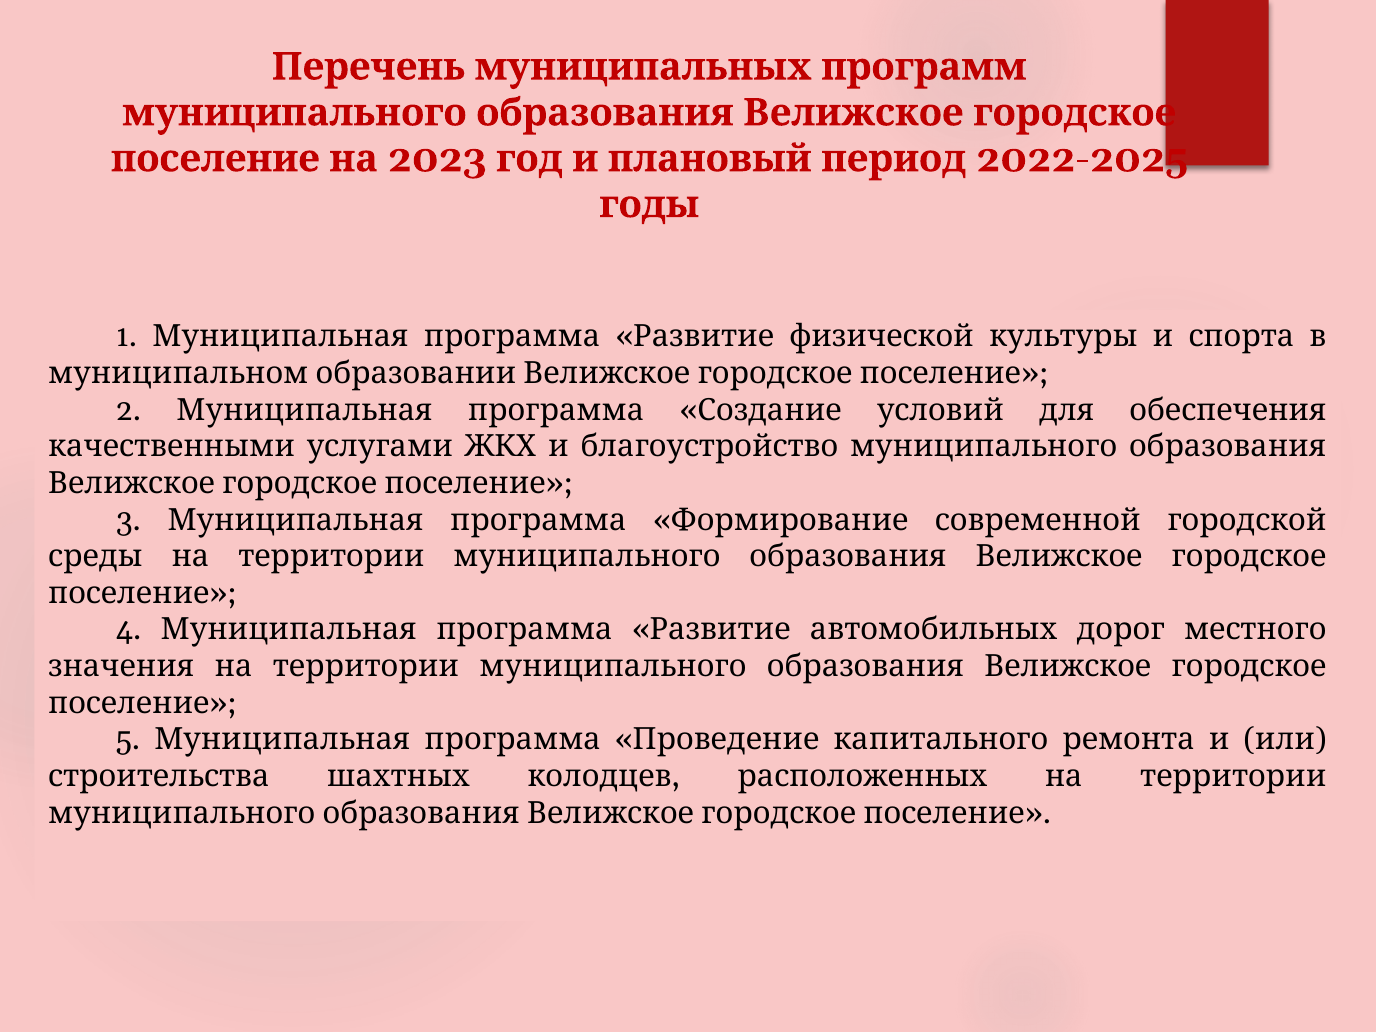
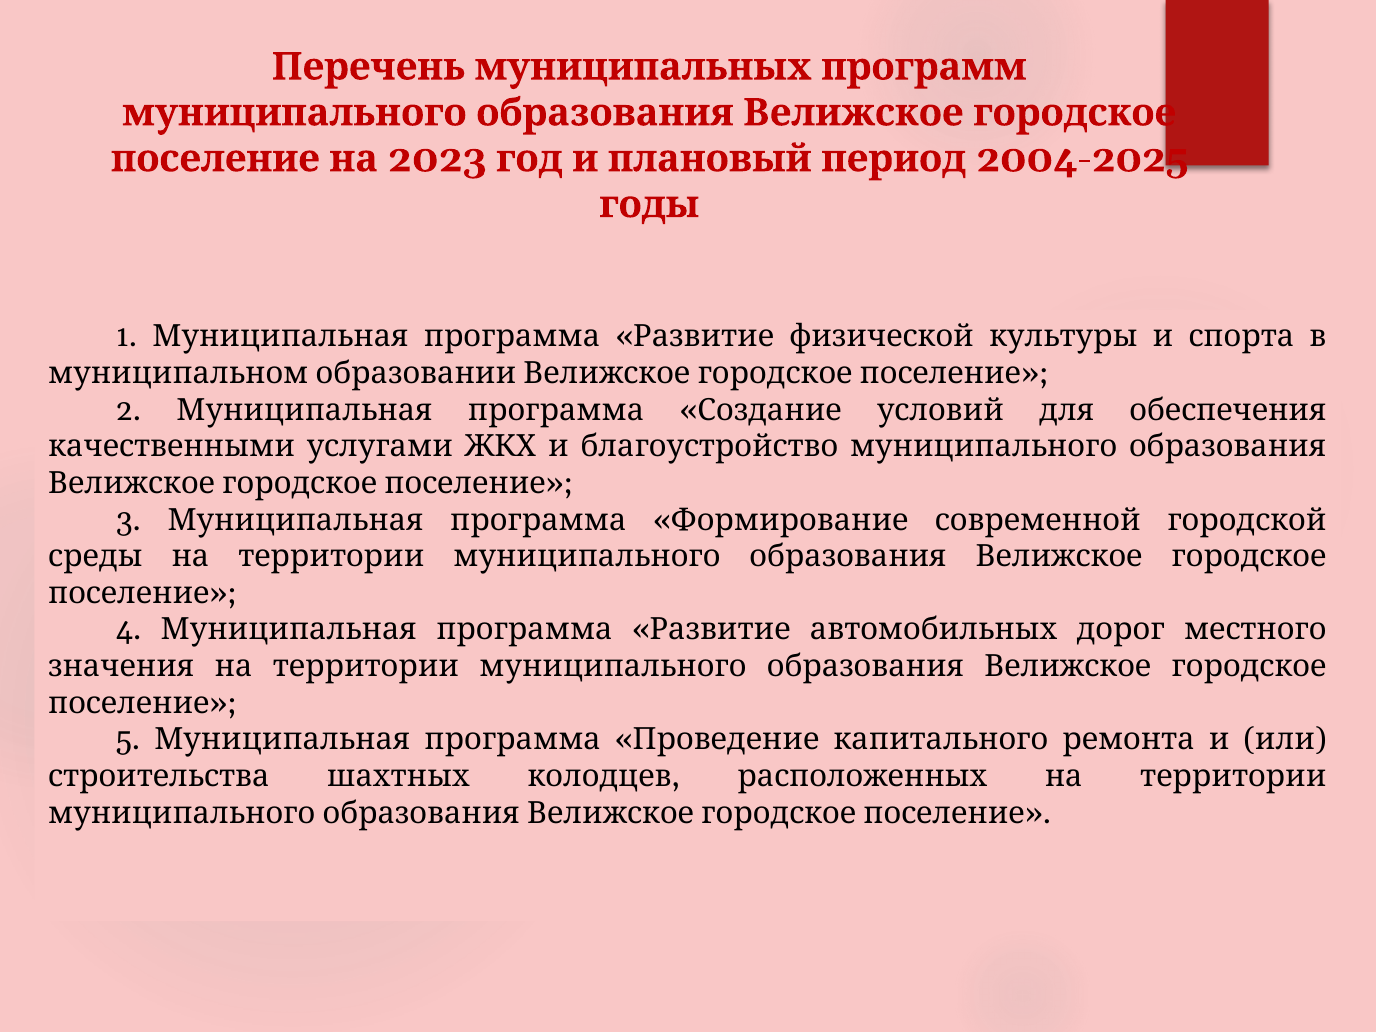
2022-2025: 2022-2025 -> 2004-2025
